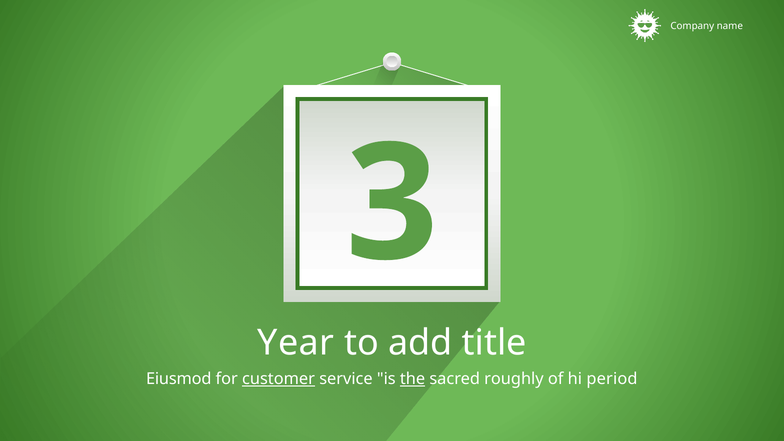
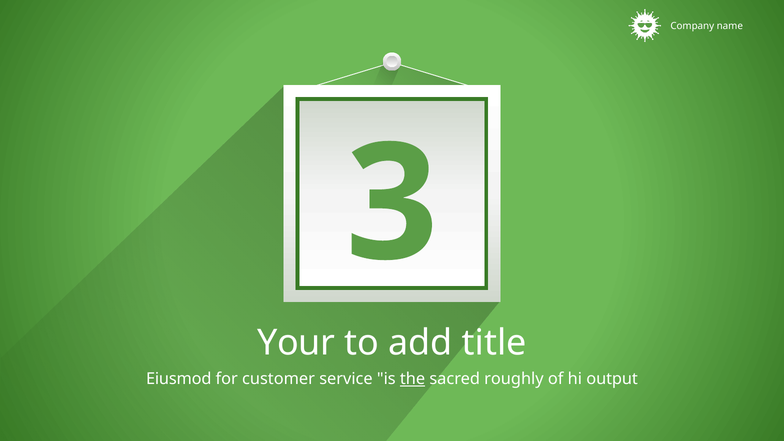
Year: Year -> Your
customer underline: present -> none
period: period -> output
